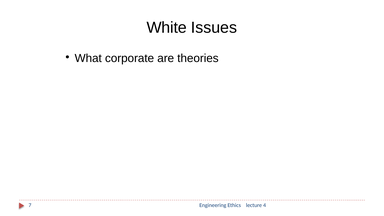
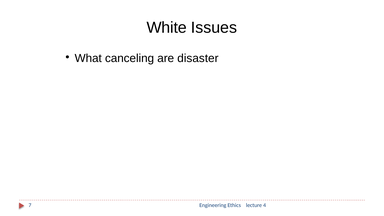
corporate: corporate -> canceling
theories: theories -> disaster
